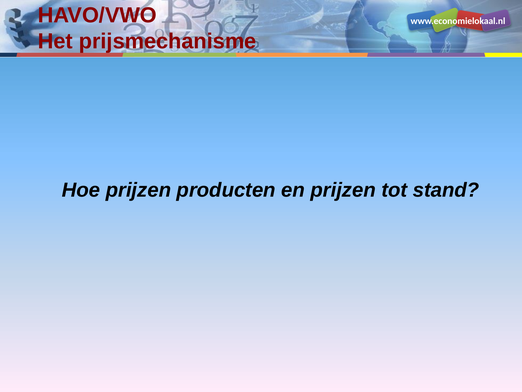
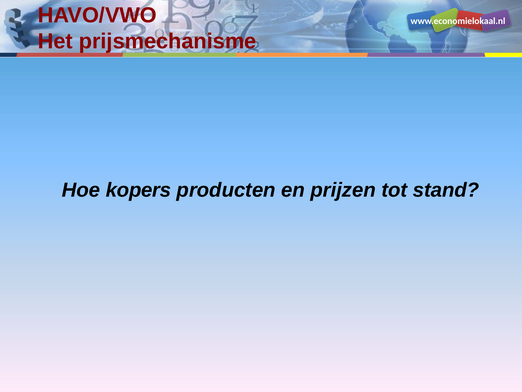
Hoe prijzen: prijzen -> kopers
